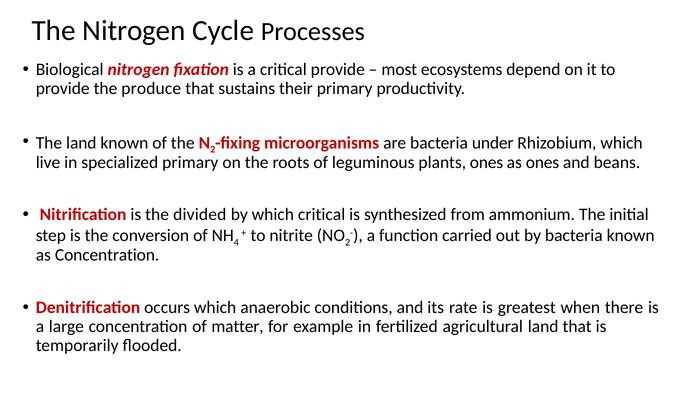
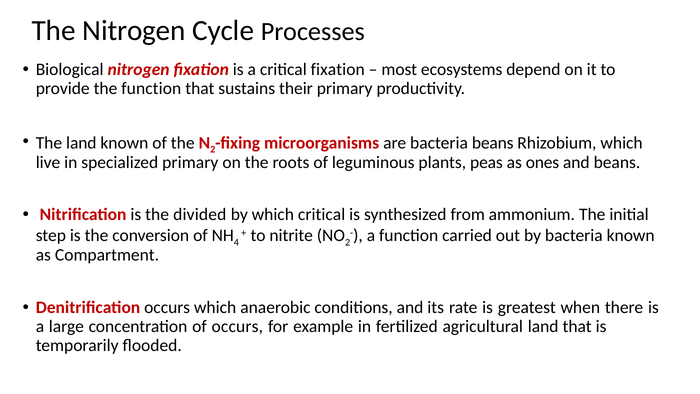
critical provide: provide -> fixation
the produce: produce -> function
bacteria under: under -> beans
plants ones: ones -> peas
as Concentration: Concentration -> Compartment
of matter: matter -> occurs
